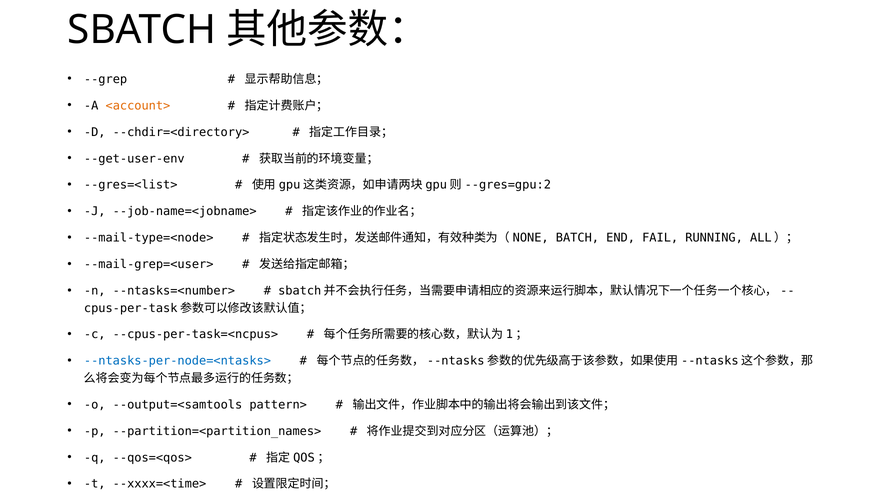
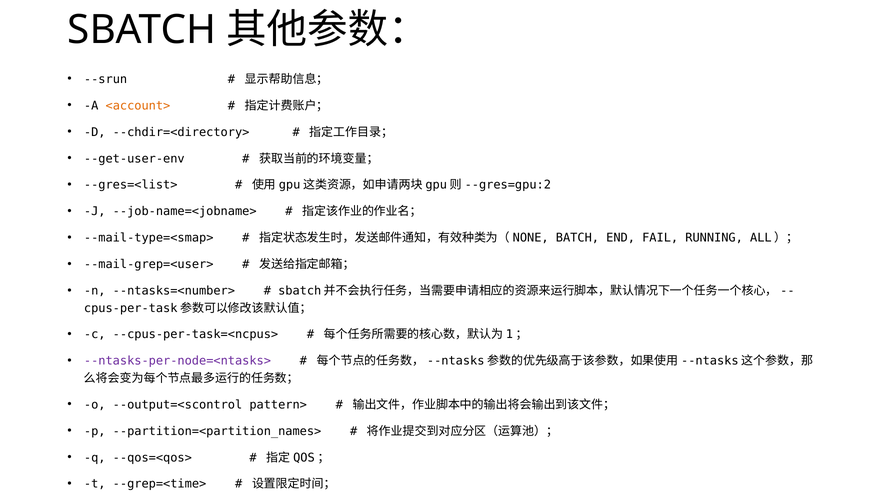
--grep: --grep -> --srun
--mail-type=<node>: --mail-type=<node> -> --mail-type=<smap>
--ntasks-per-node=<ntasks> colour: blue -> purple
--output=<samtools: --output=<samtools -> --output=<scontrol
--xxxx=<time>: --xxxx=<time> -> --grep=<time>
